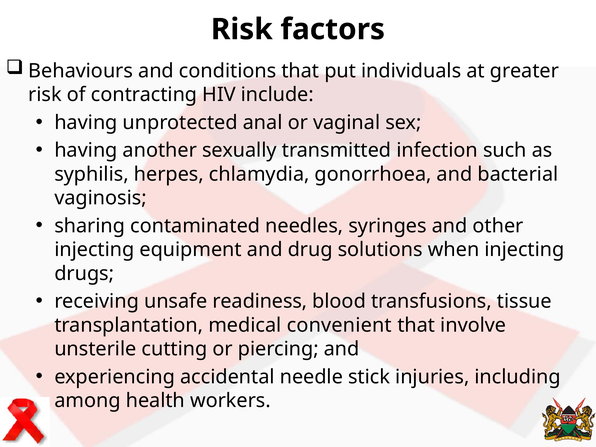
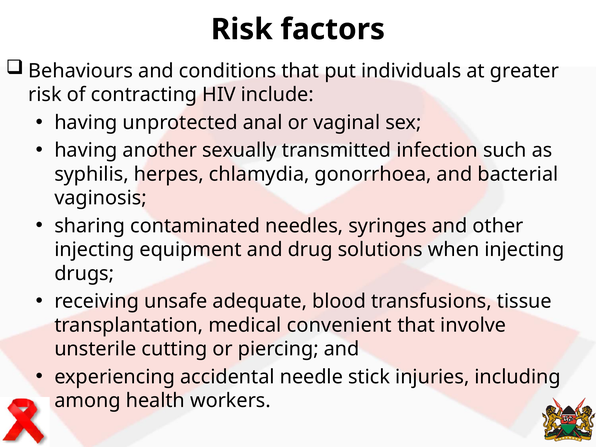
readiness: readiness -> adequate
